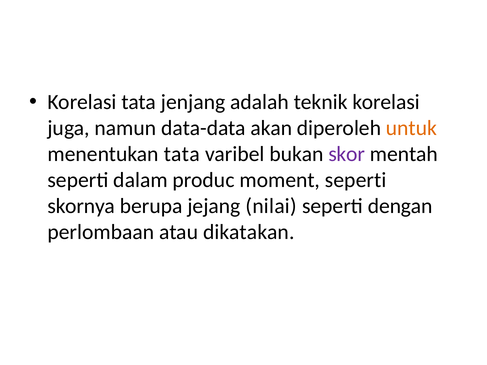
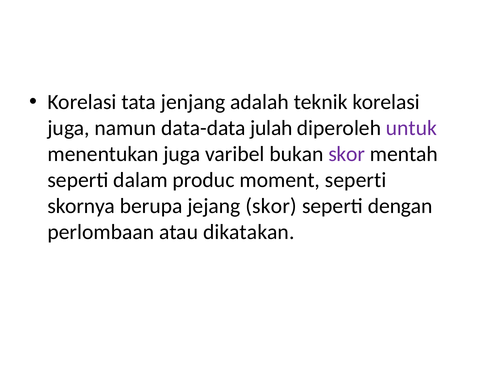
akan: akan -> julah
untuk colour: orange -> purple
menentukan tata: tata -> juga
jejang nilai: nilai -> skor
